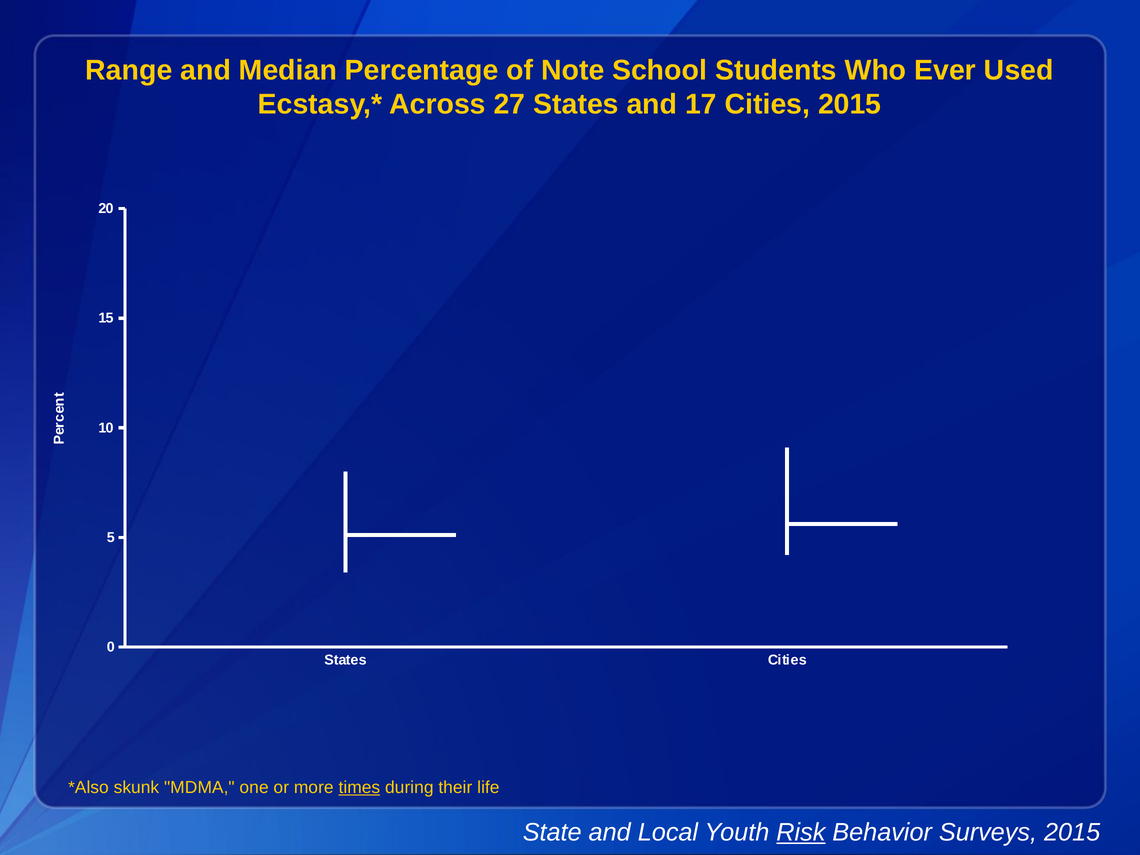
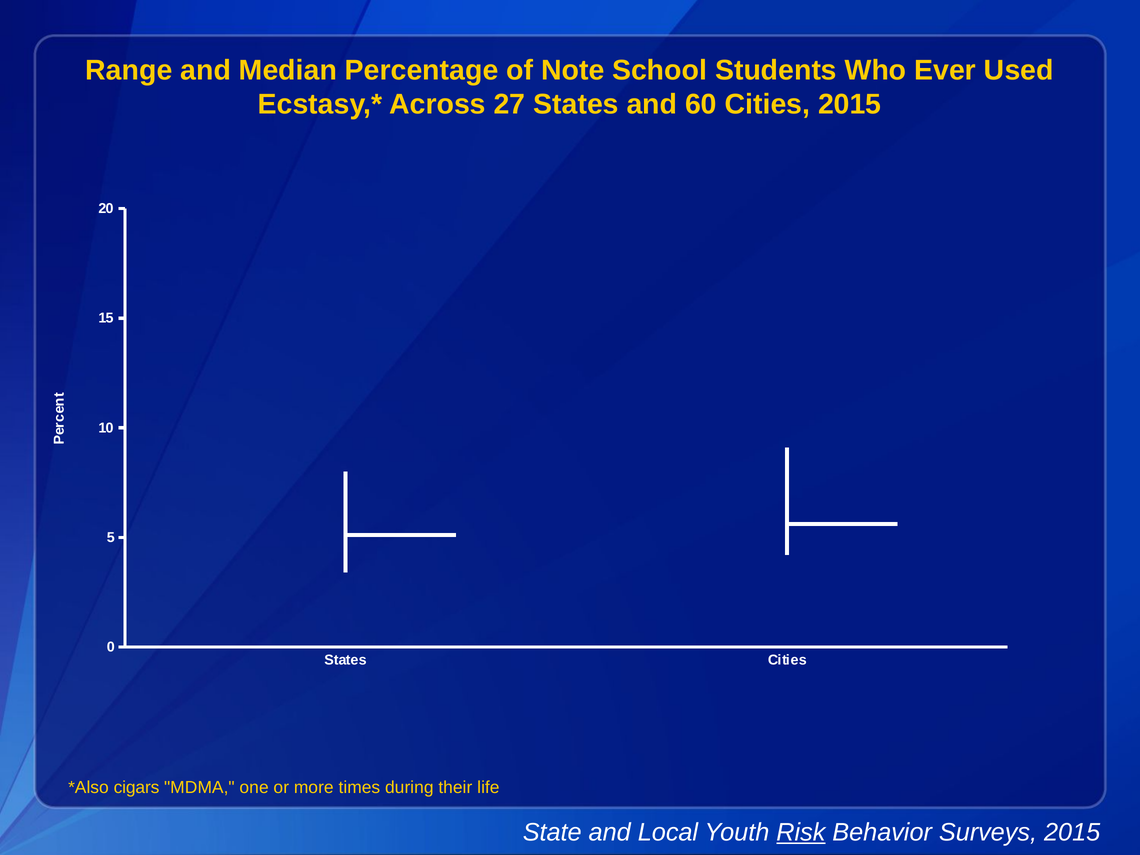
17: 17 -> 60
skunk: skunk -> cigars
times underline: present -> none
